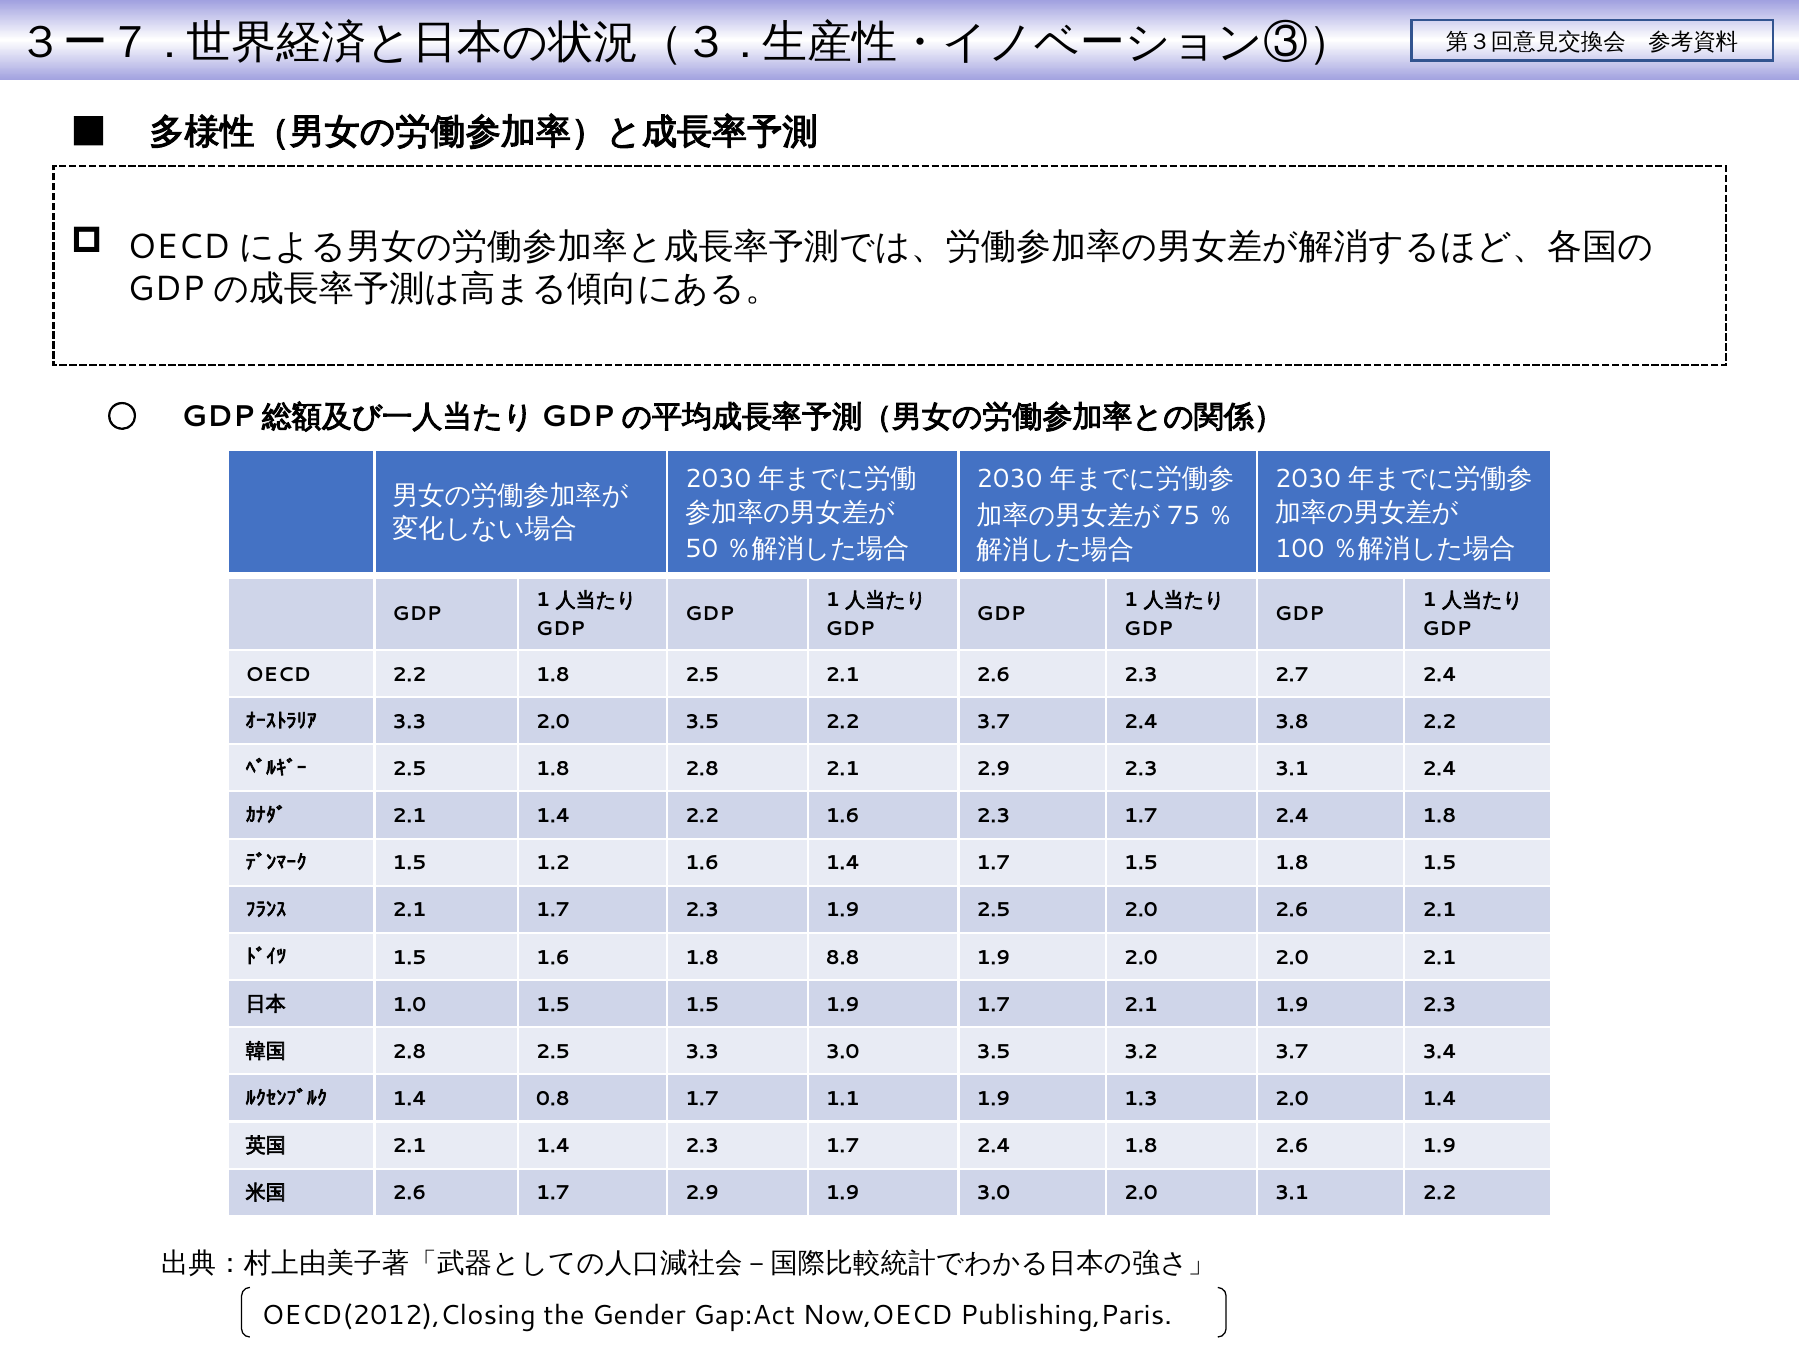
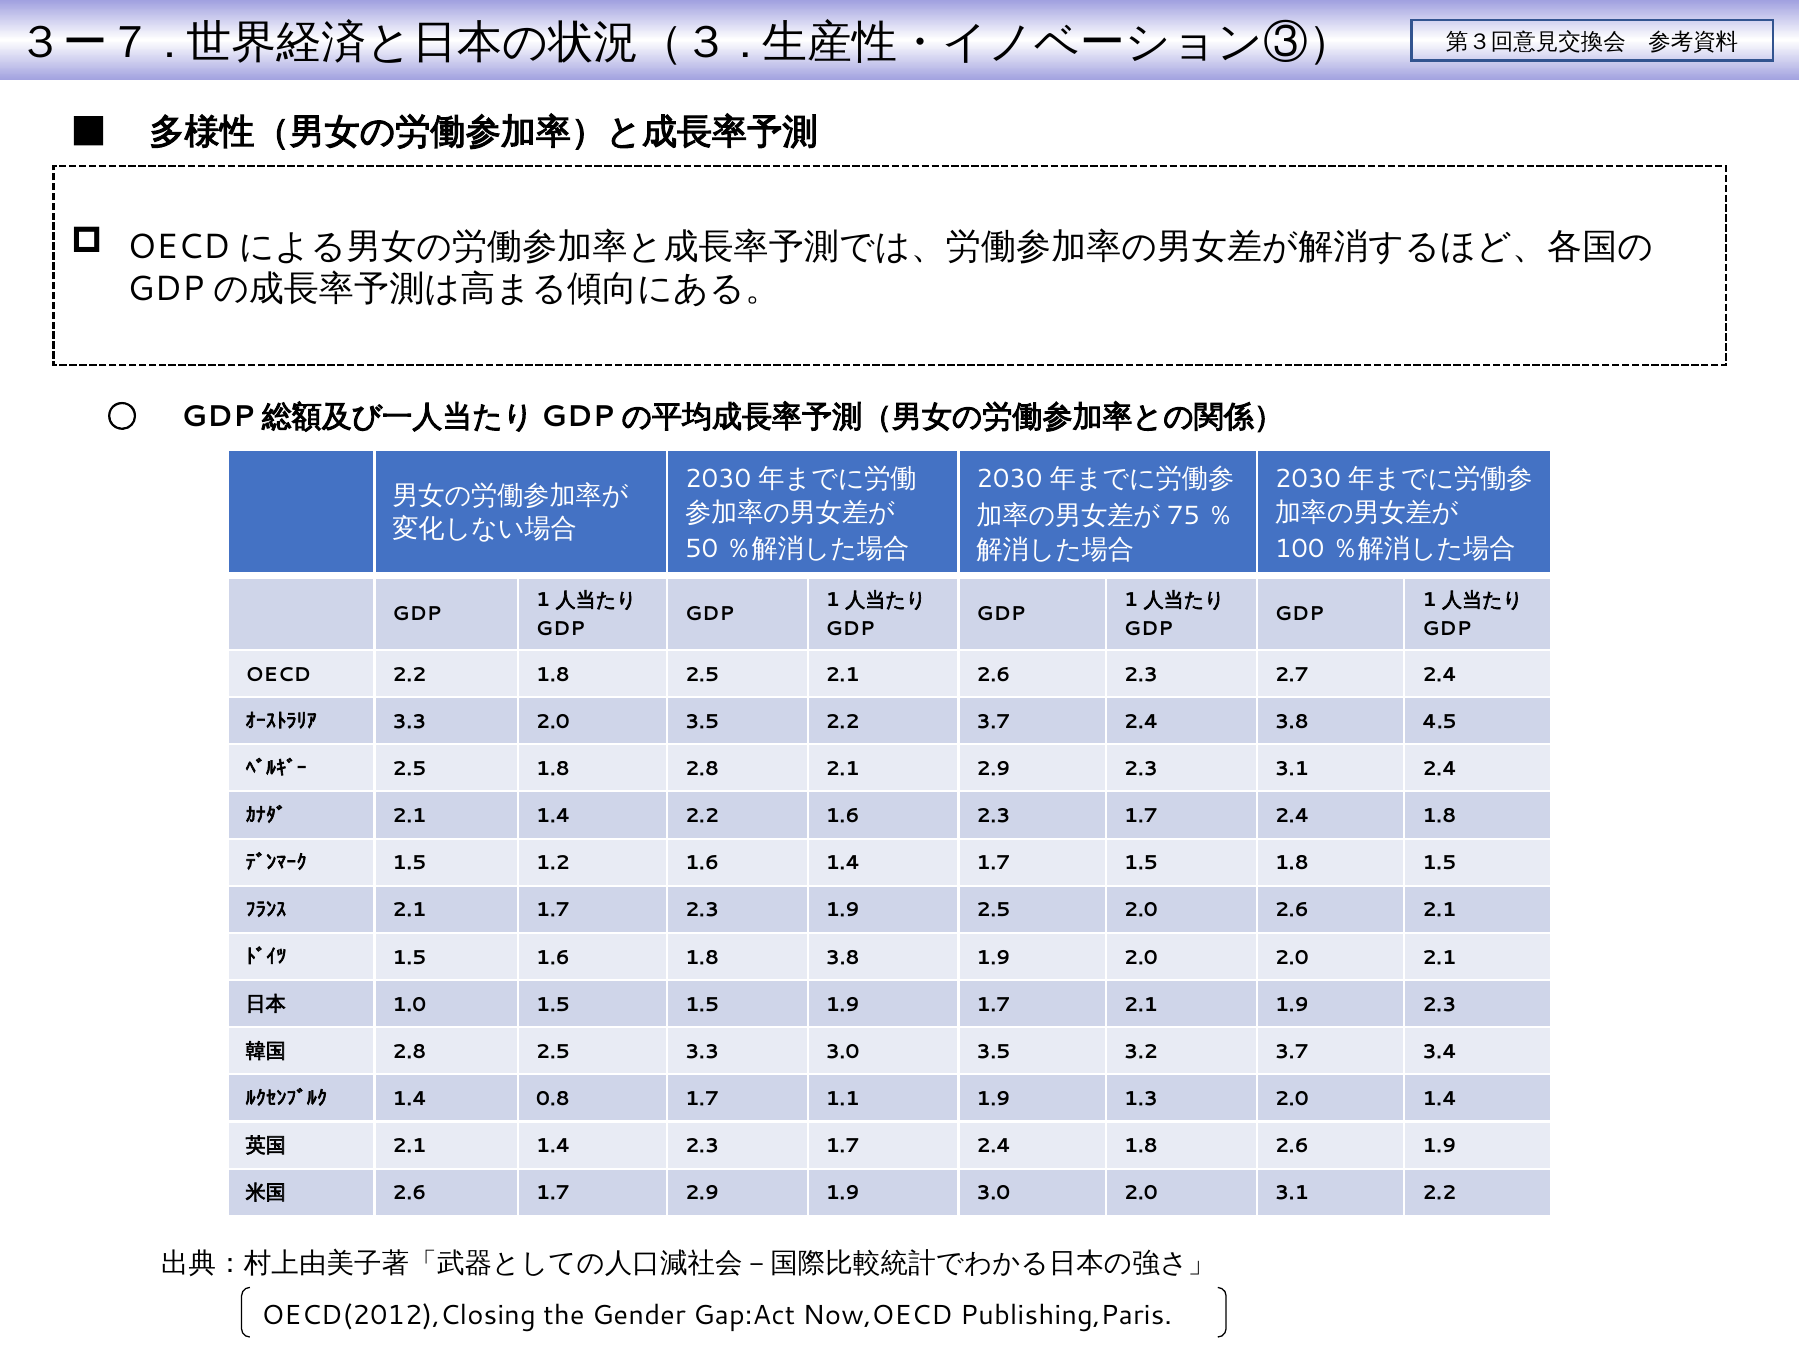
3.8 2.2: 2.2 -> 4.5
1.8 8.8: 8.8 -> 3.8
